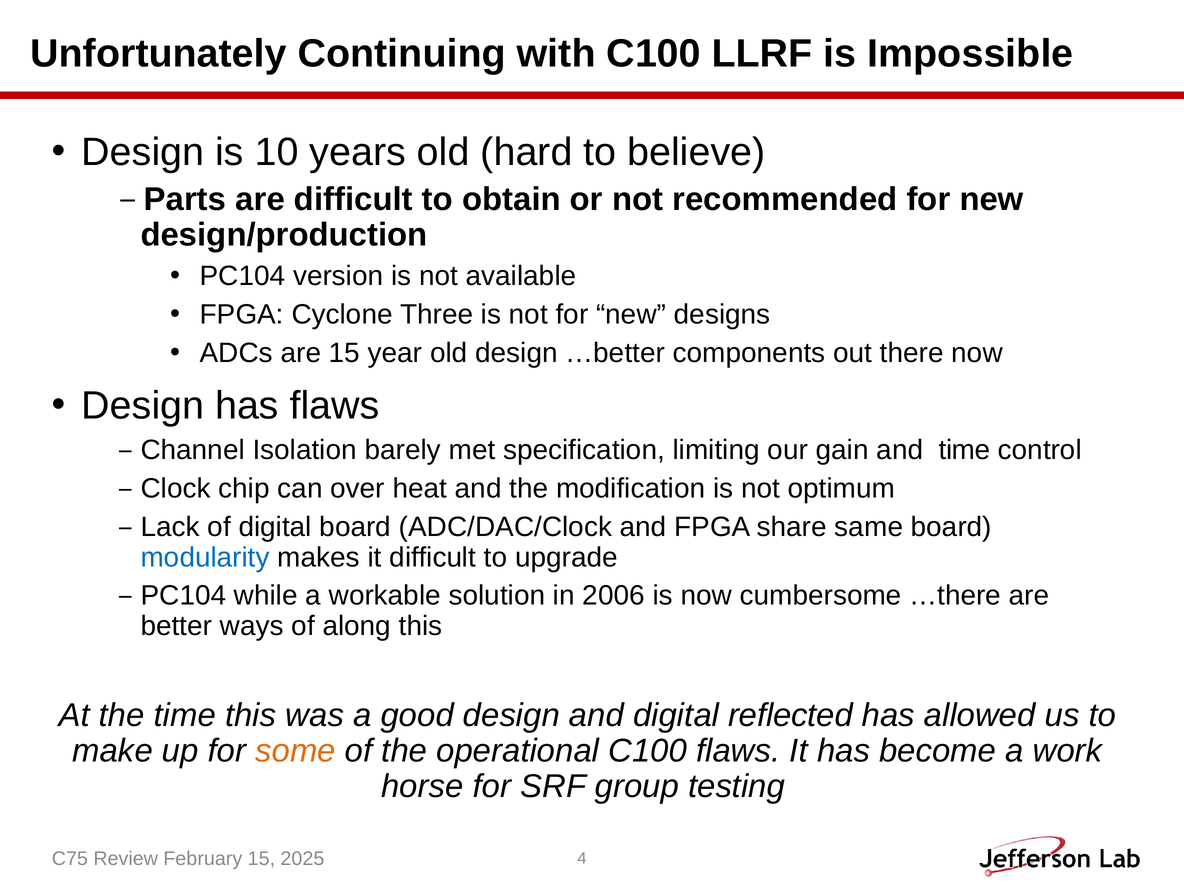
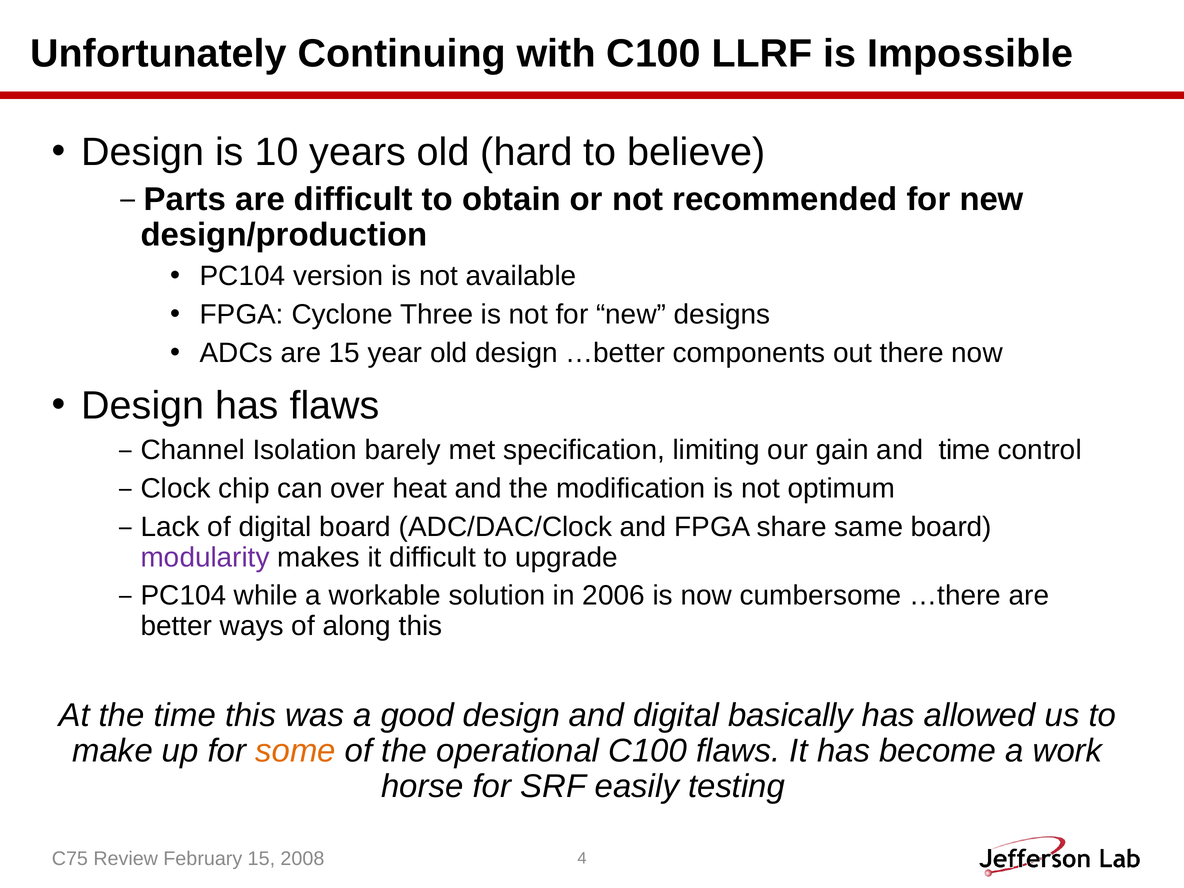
modularity colour: blue -> purple
reflected: reflected -> basically
group: group -> easily
2025: 2025 -> 2008
